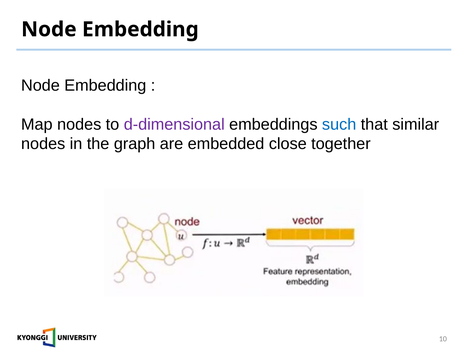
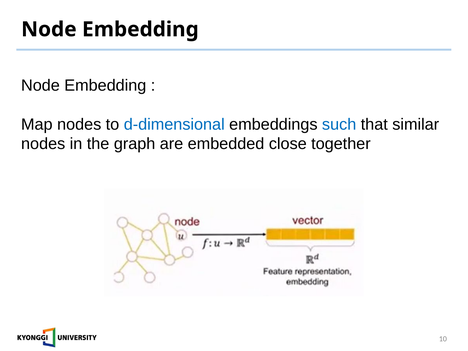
d-dimensional colour: purple -> blue
